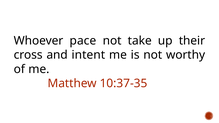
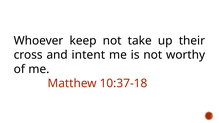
pace: pace -> keep
10:37-35: 10:37-35 -> 10:37-18
